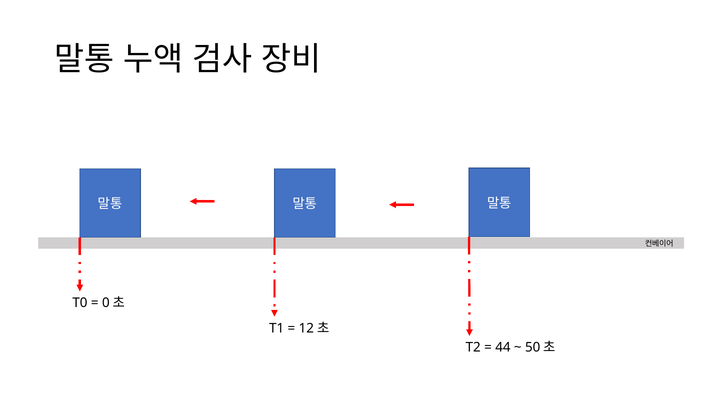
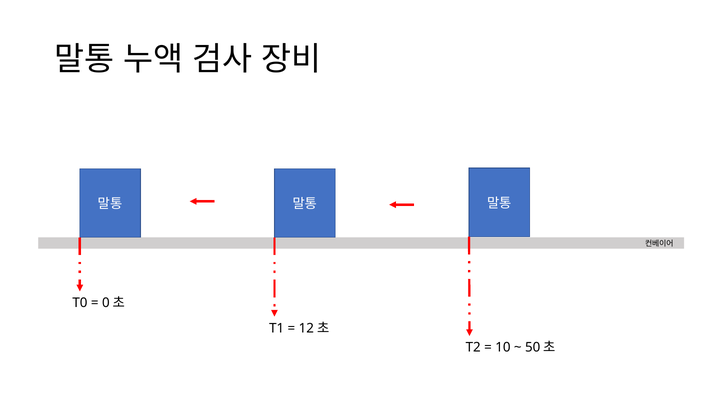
44: 44 -> 10
